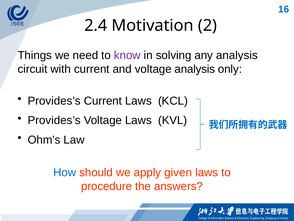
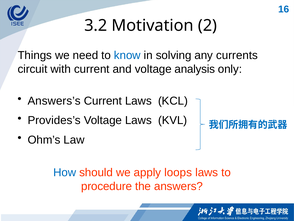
2.4: 2.4 -> 3.2
know colour: purple -> blue
any analysis: analysis -> currents
Provides’s at (54, 101): Provides’s -> Answers’s
given: given -> loops
